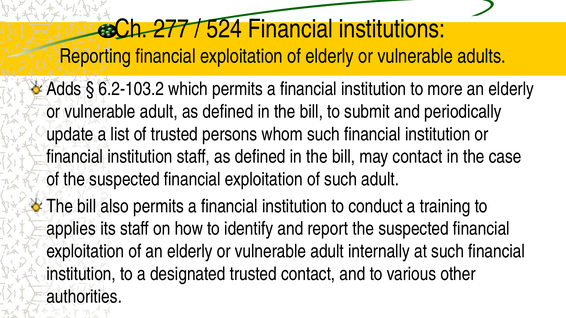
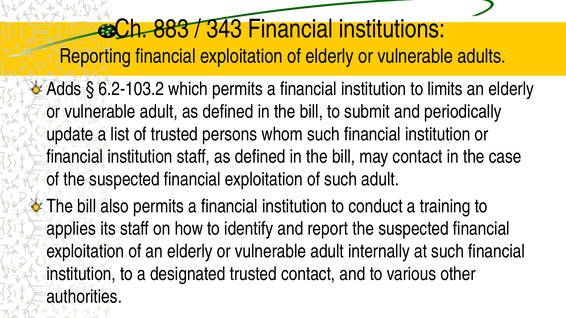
277: 277 -> 883
524: 524 -> 343
more: more -> limits
